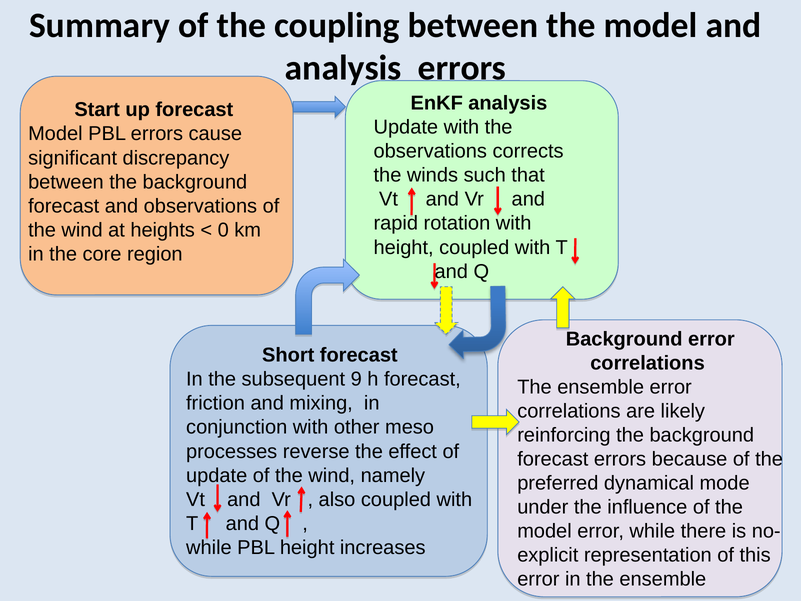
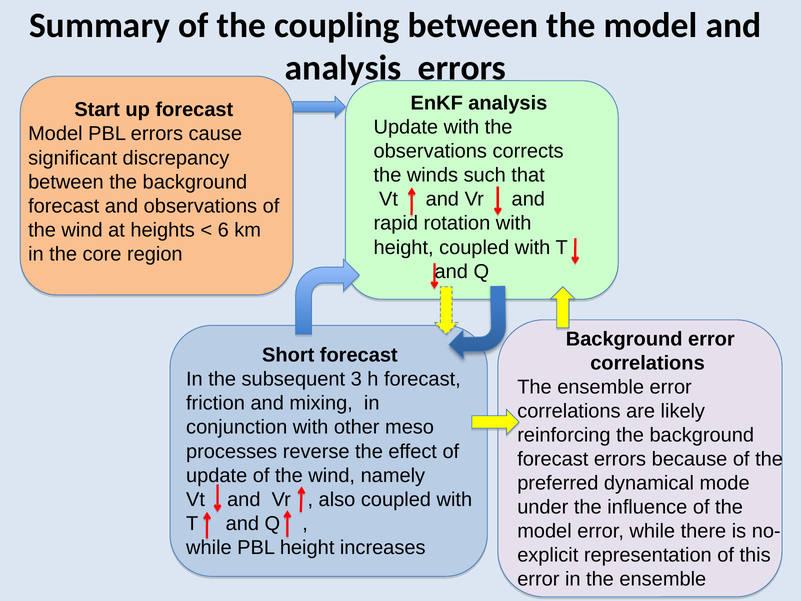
0: 0 -> 6
9: 9 -> 3
